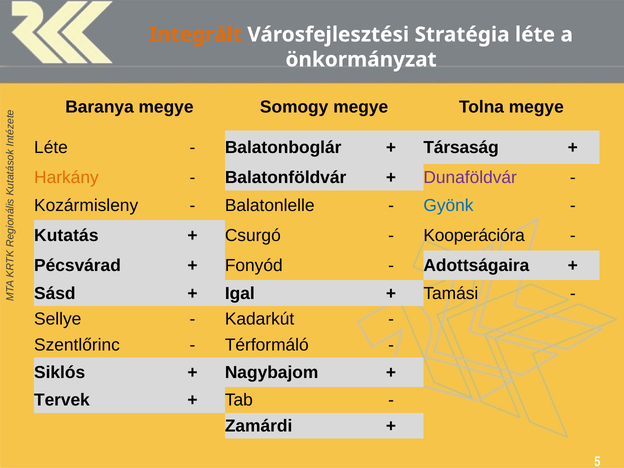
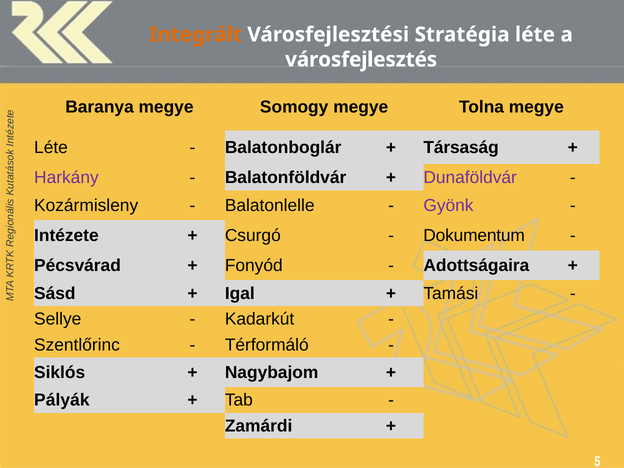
önkormányzat: önkormányzat -> városfejlesztés
Harkány colour: orange -> purple
Gyönk colour: blue -> purple
Kutatás: Kutatás -> Intézete
Kooperációra: Kooperációra -> Dokumentum
Tervek: Tervek -> Pályák
